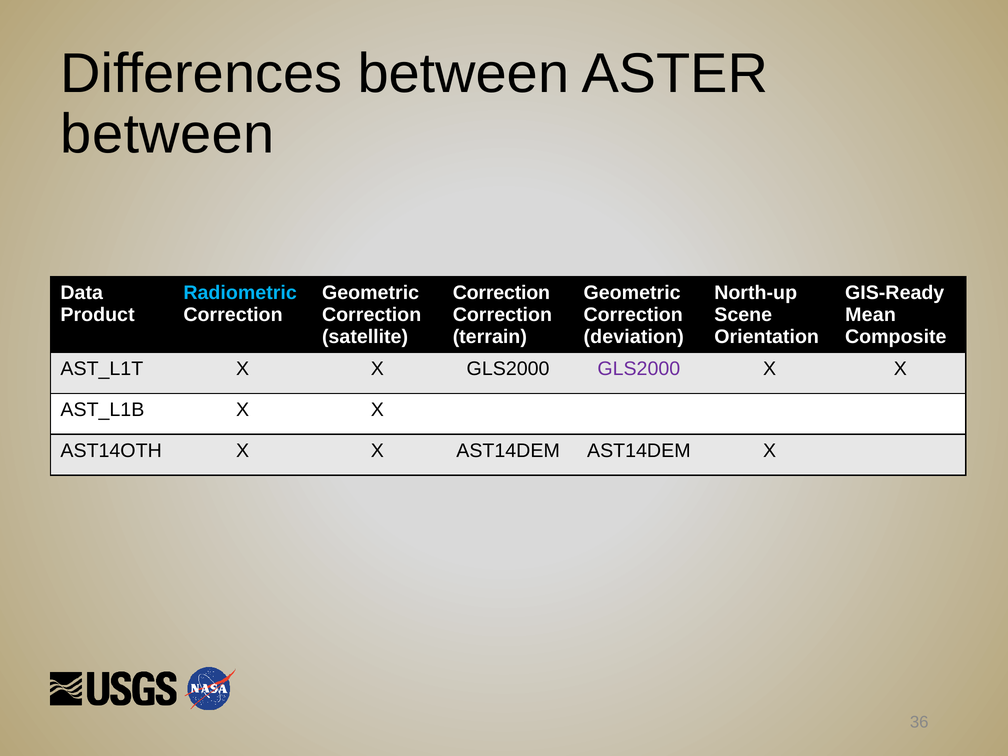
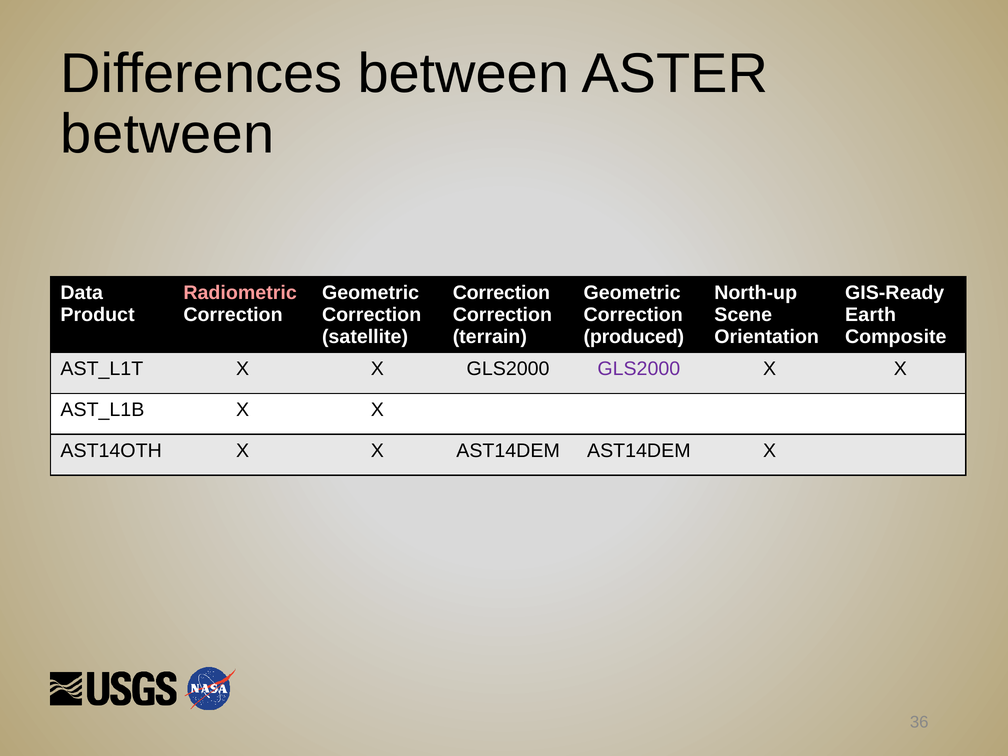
Radiometric colour: light blue -> pink
Mean: Mean -> Earth
deviation: deviation -> produced
